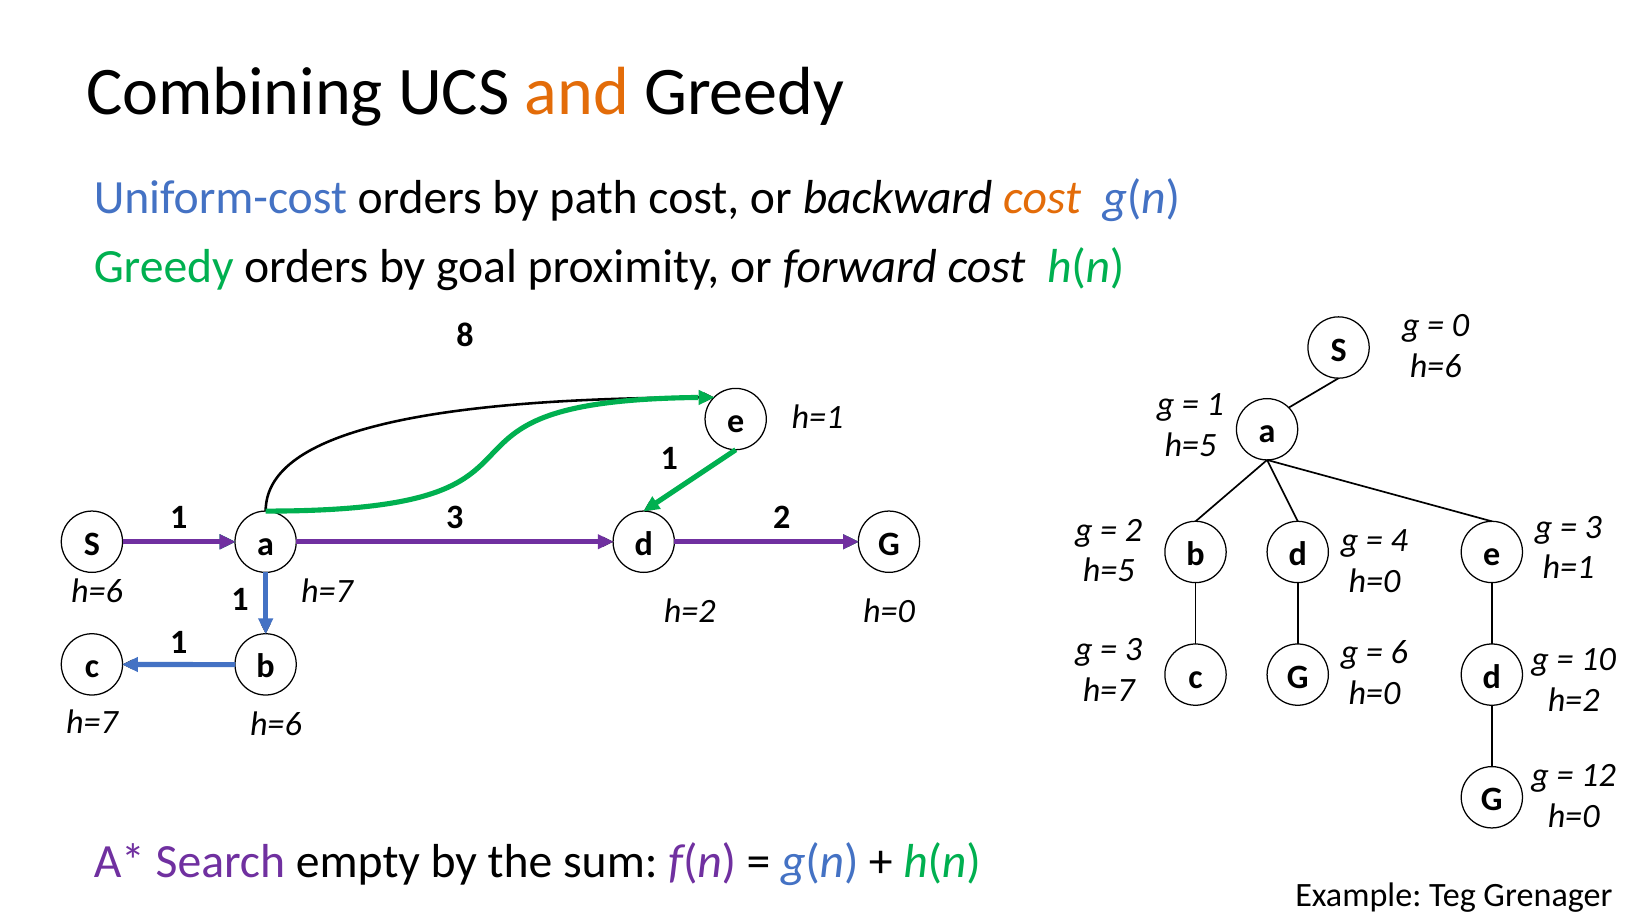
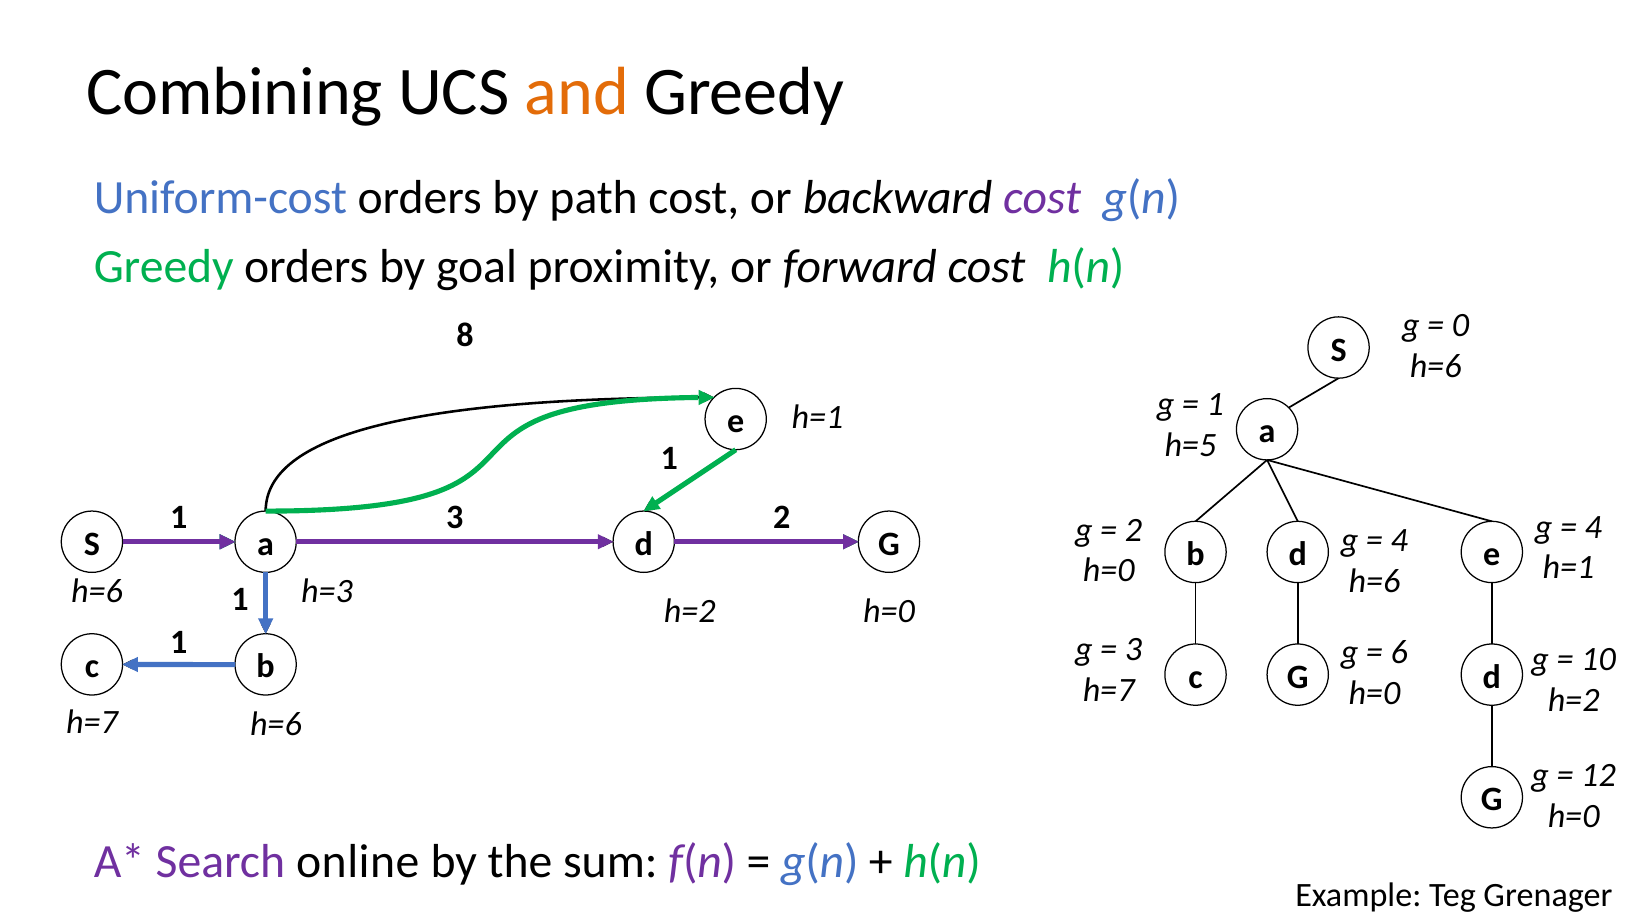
cost at (1042, 198) colour: orange -> purple
3 at (1593, 527): 3 -> 4
h=5 at (1109, 571): h=5 -> h=0
h=0 at (1374, 581): h=0 -> h=6
h=7 at (327, 591): h=7 -> h=3
empty: empty -> online
